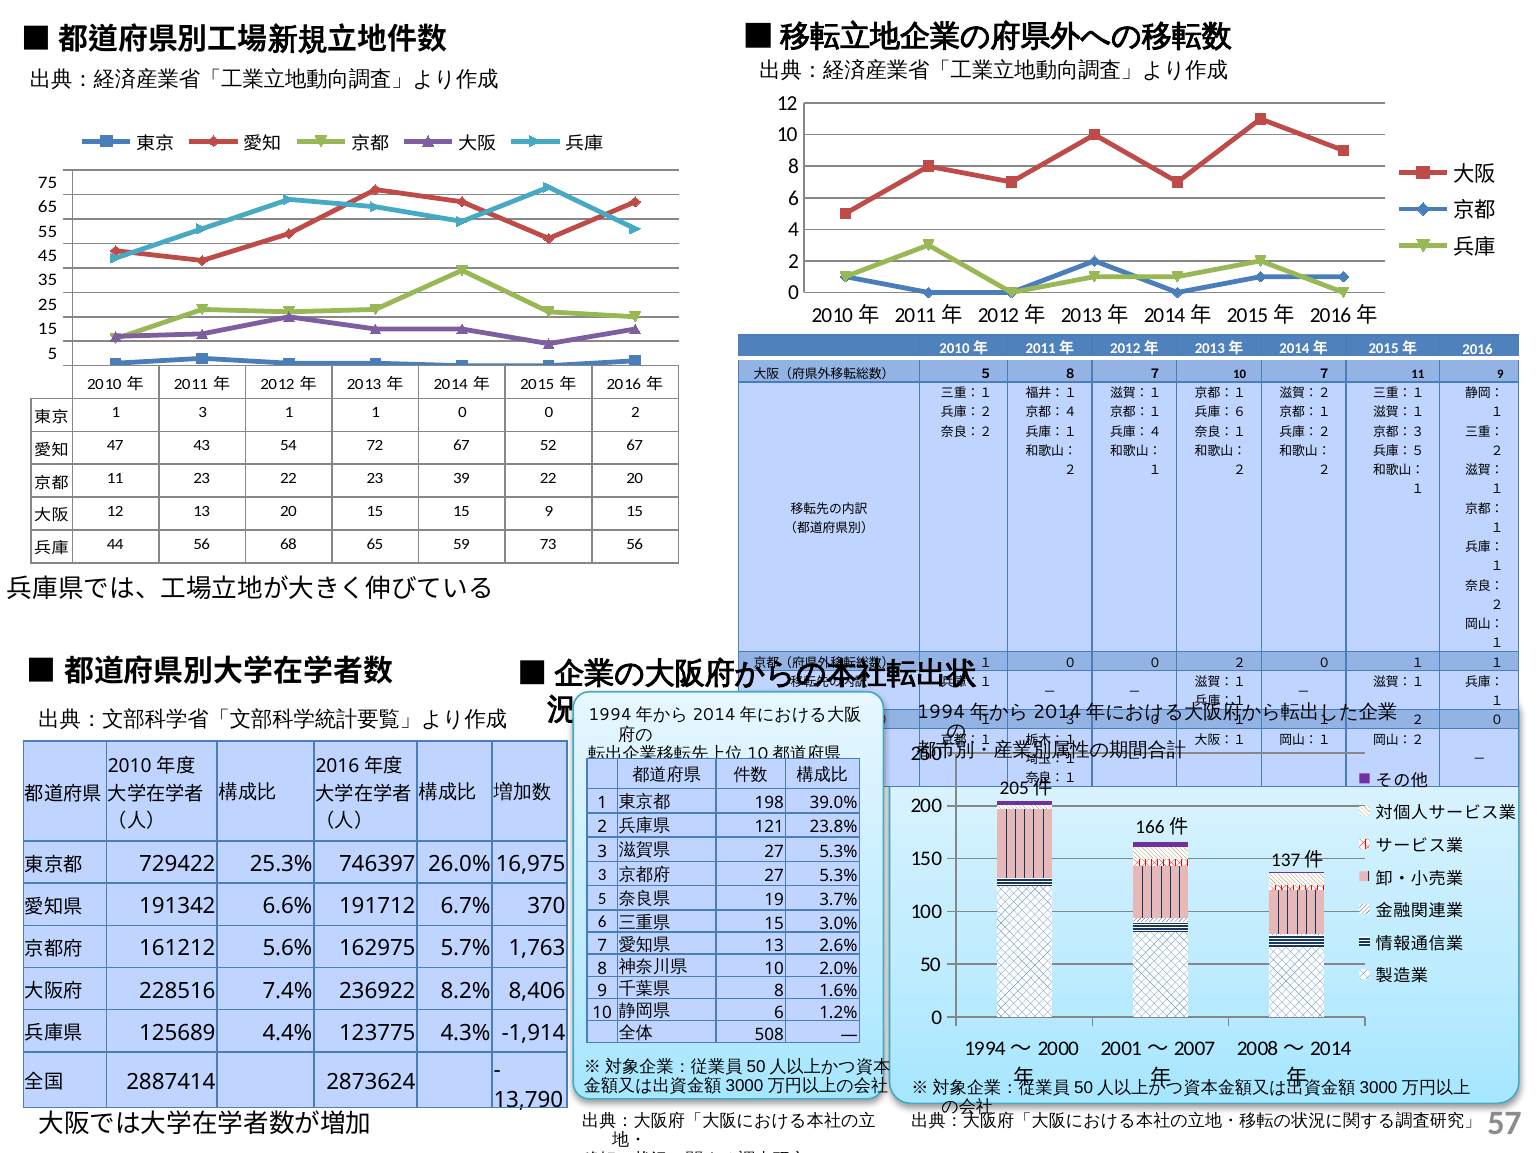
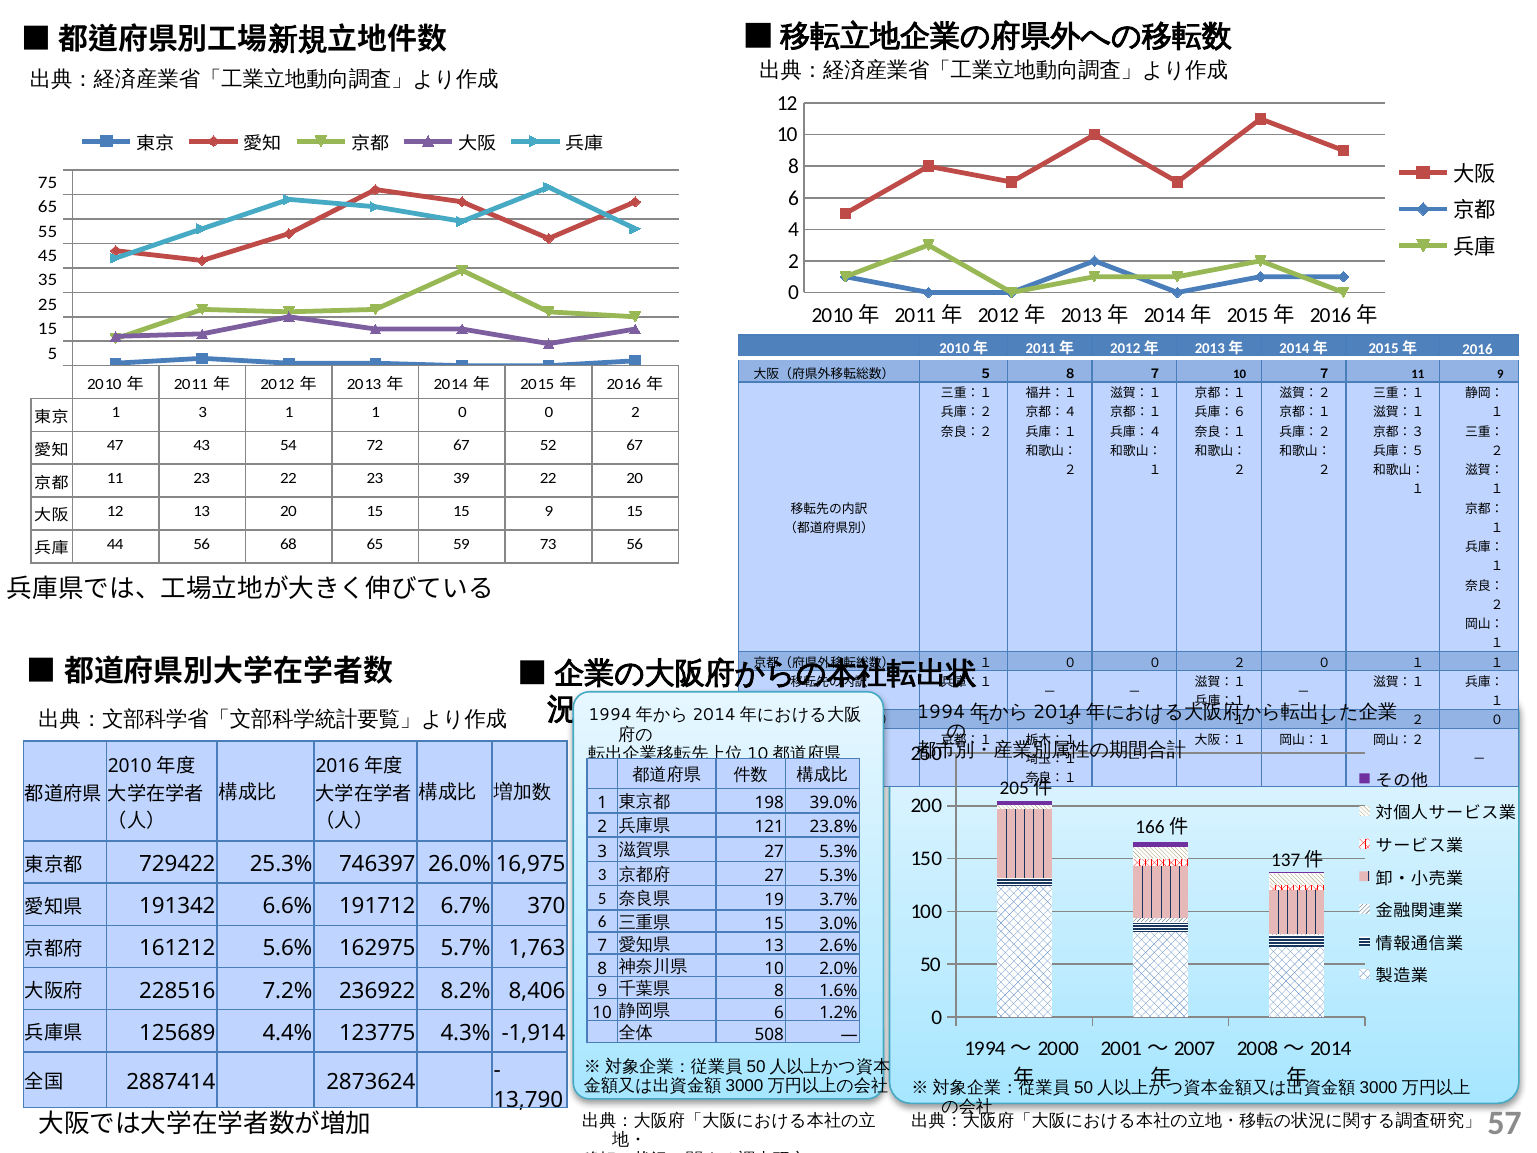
7.4%: 7.4% -> 7.2%
